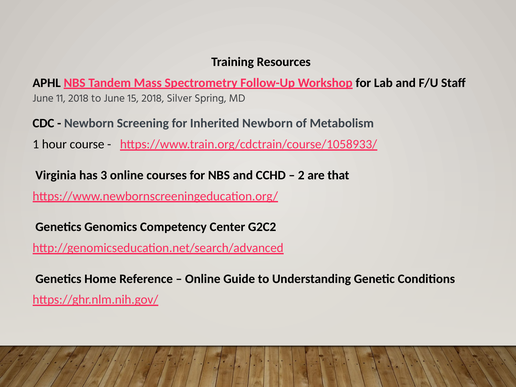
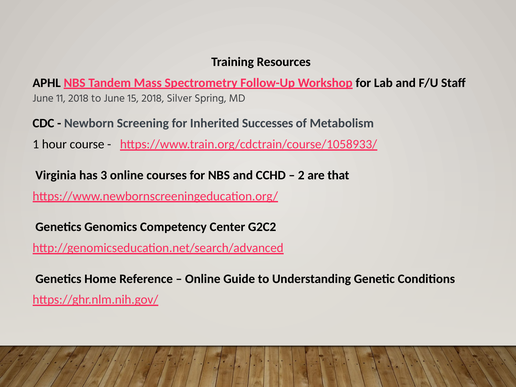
Inherited Newborn: Newborn -> Successes
